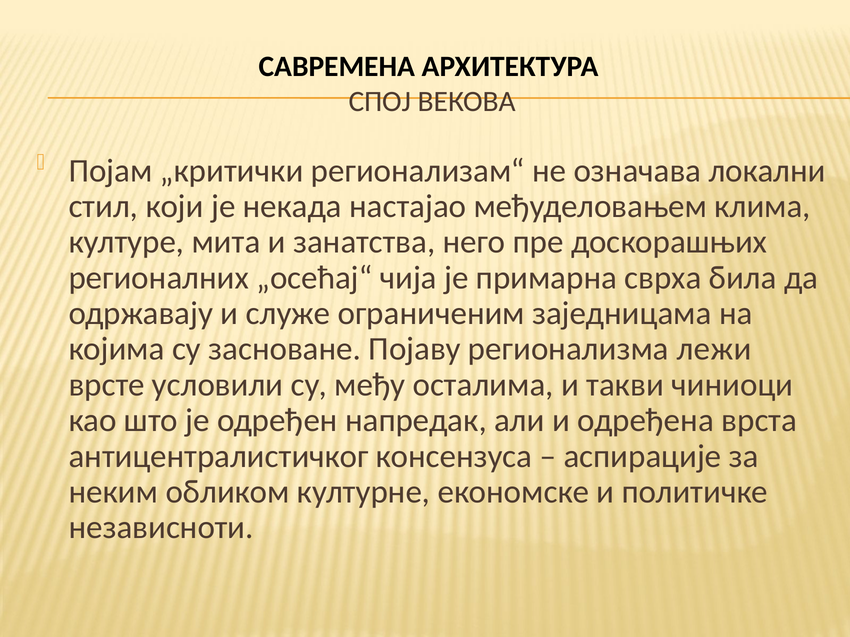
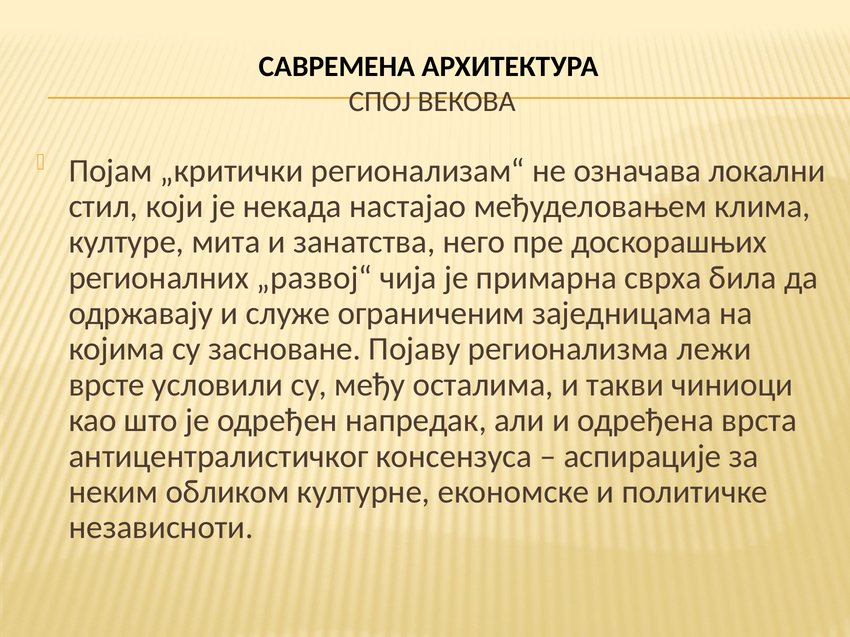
„осећај“: „осећај“ -> „развој“
